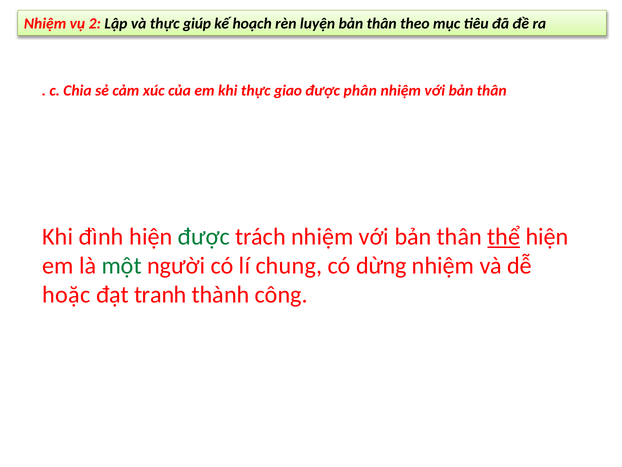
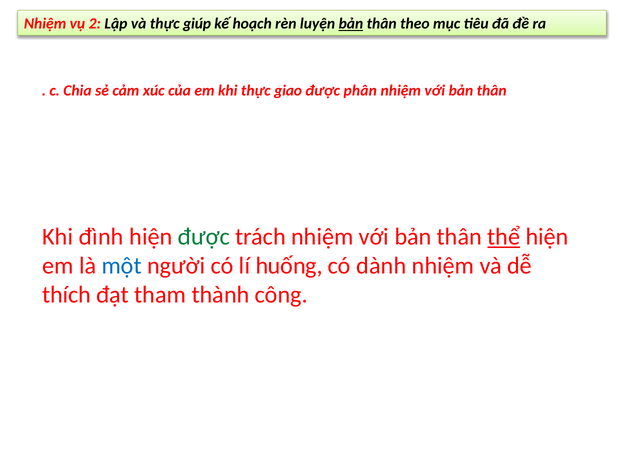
bản at (351, 24) underline: none -> present
một colour: green -> blue
chung: chung -> huống
dừng: dừng -> dành
hoặc: hoặc -> thích
tranh: tranh -> tham
